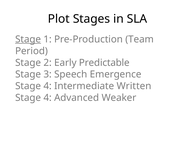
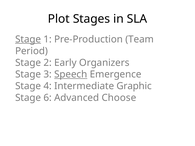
Predictable: Predictable -> Organizers
Speech underline: none -> present
Written: Written -> Graphic
4 at (48, 98): 4 -> 6
Weaker: Weaker -> Choose
